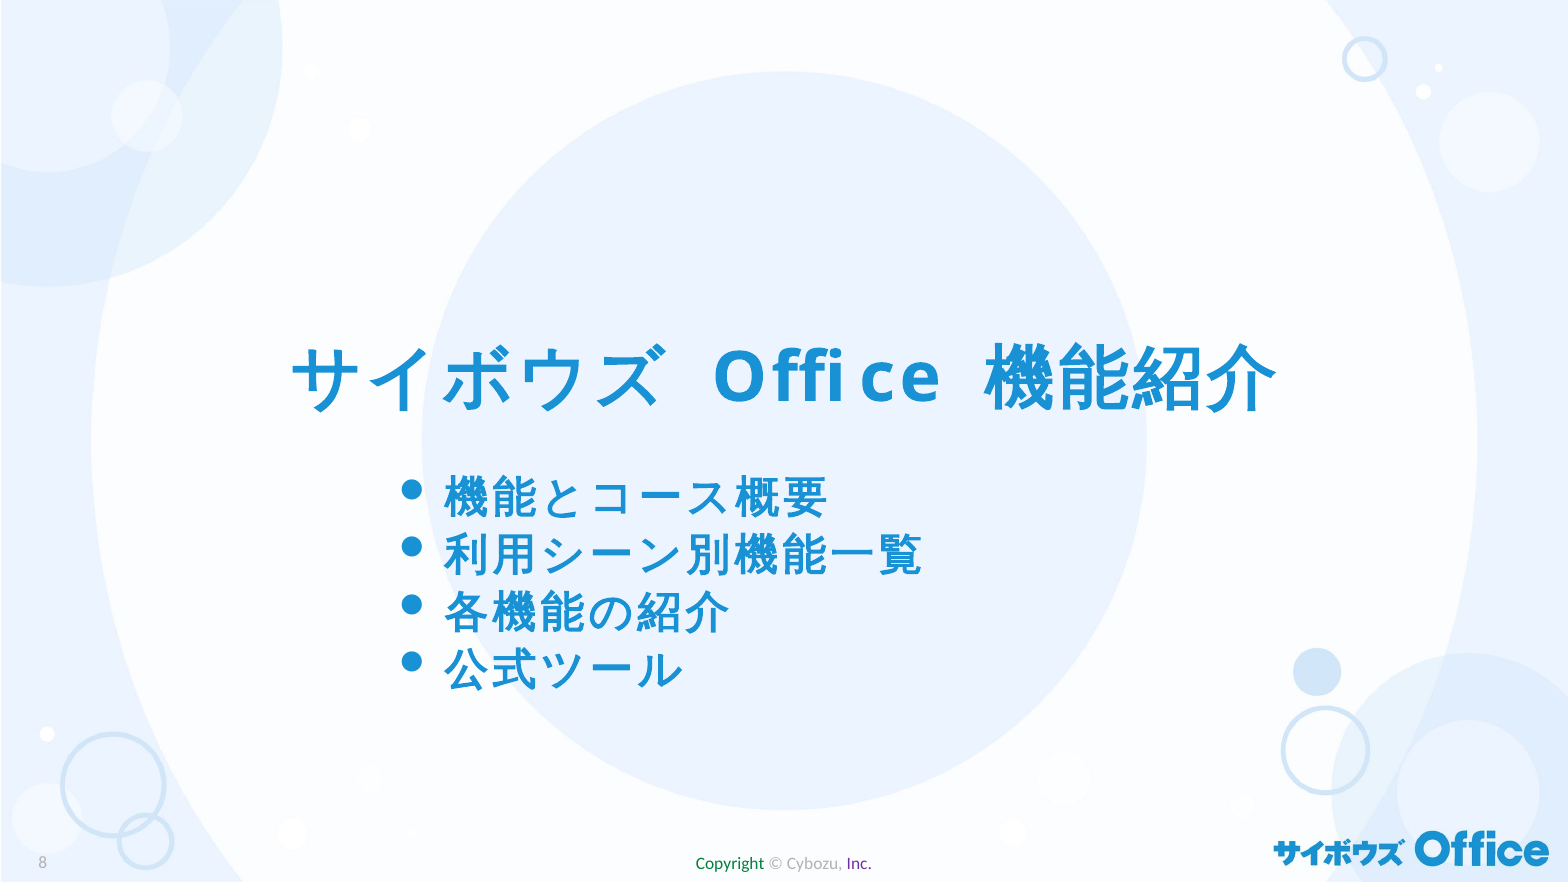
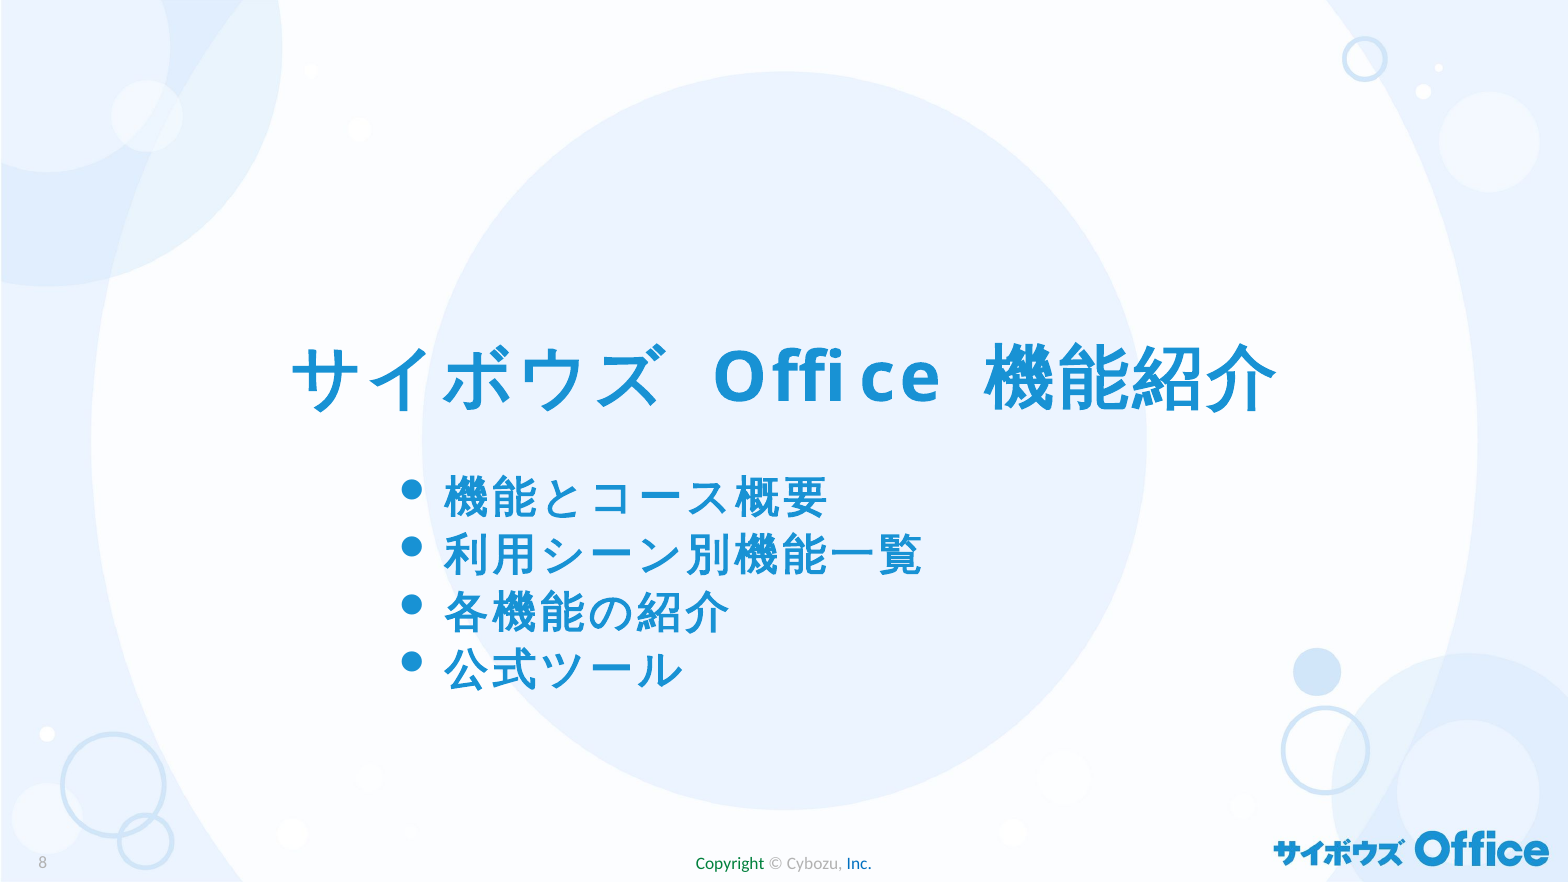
Inc colour: purple -> blue
